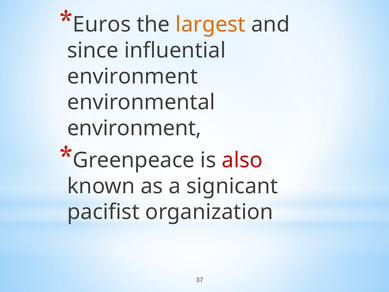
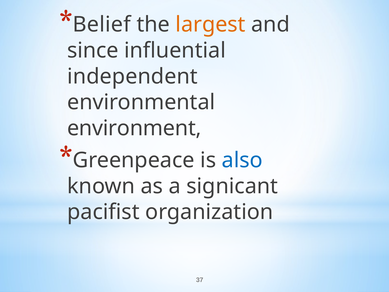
Euros: Euros -> Belief
environment at (133, 76): environment -> independent
also colour: red -> blue
